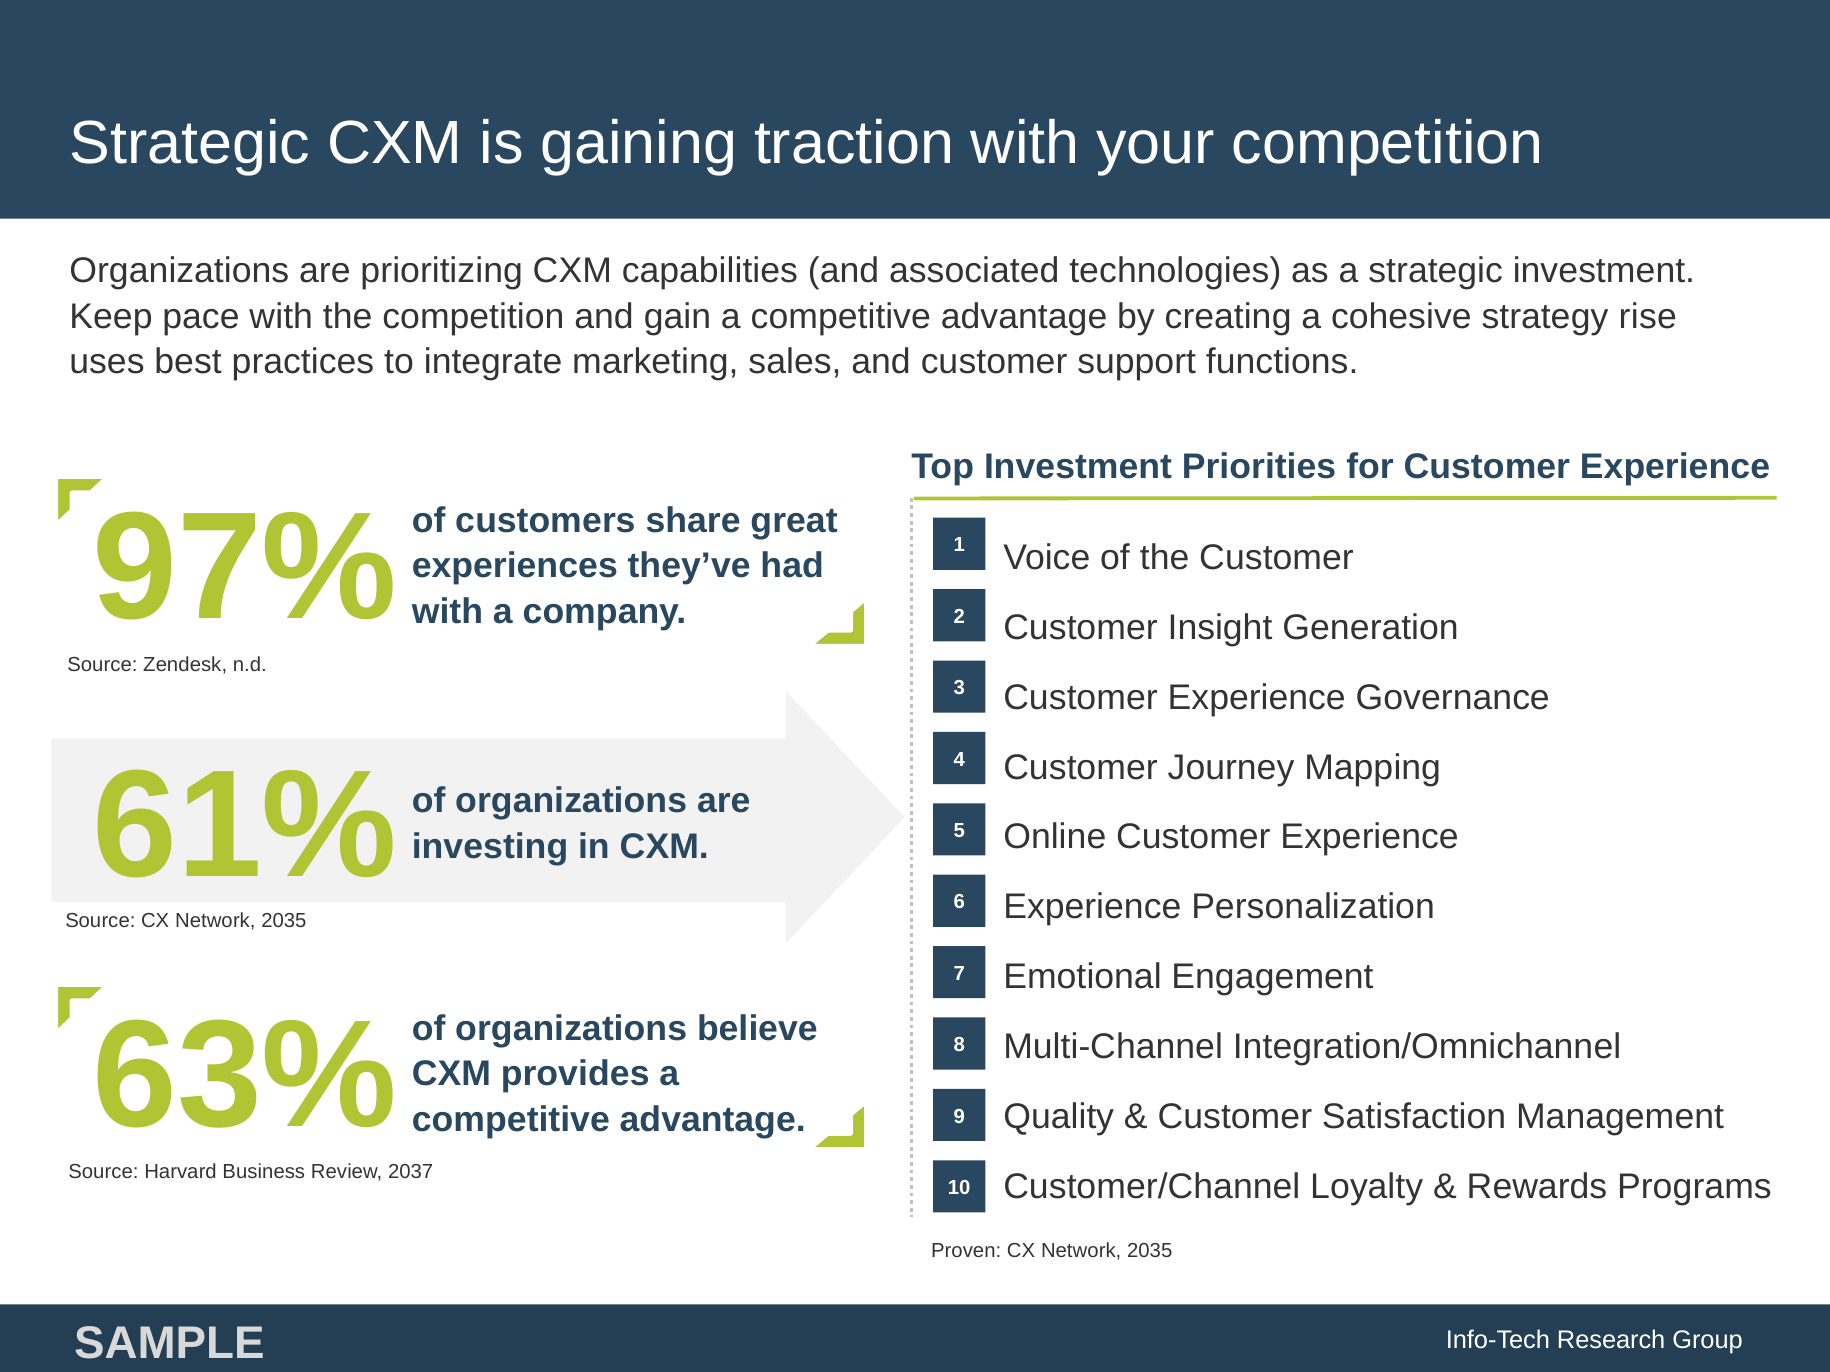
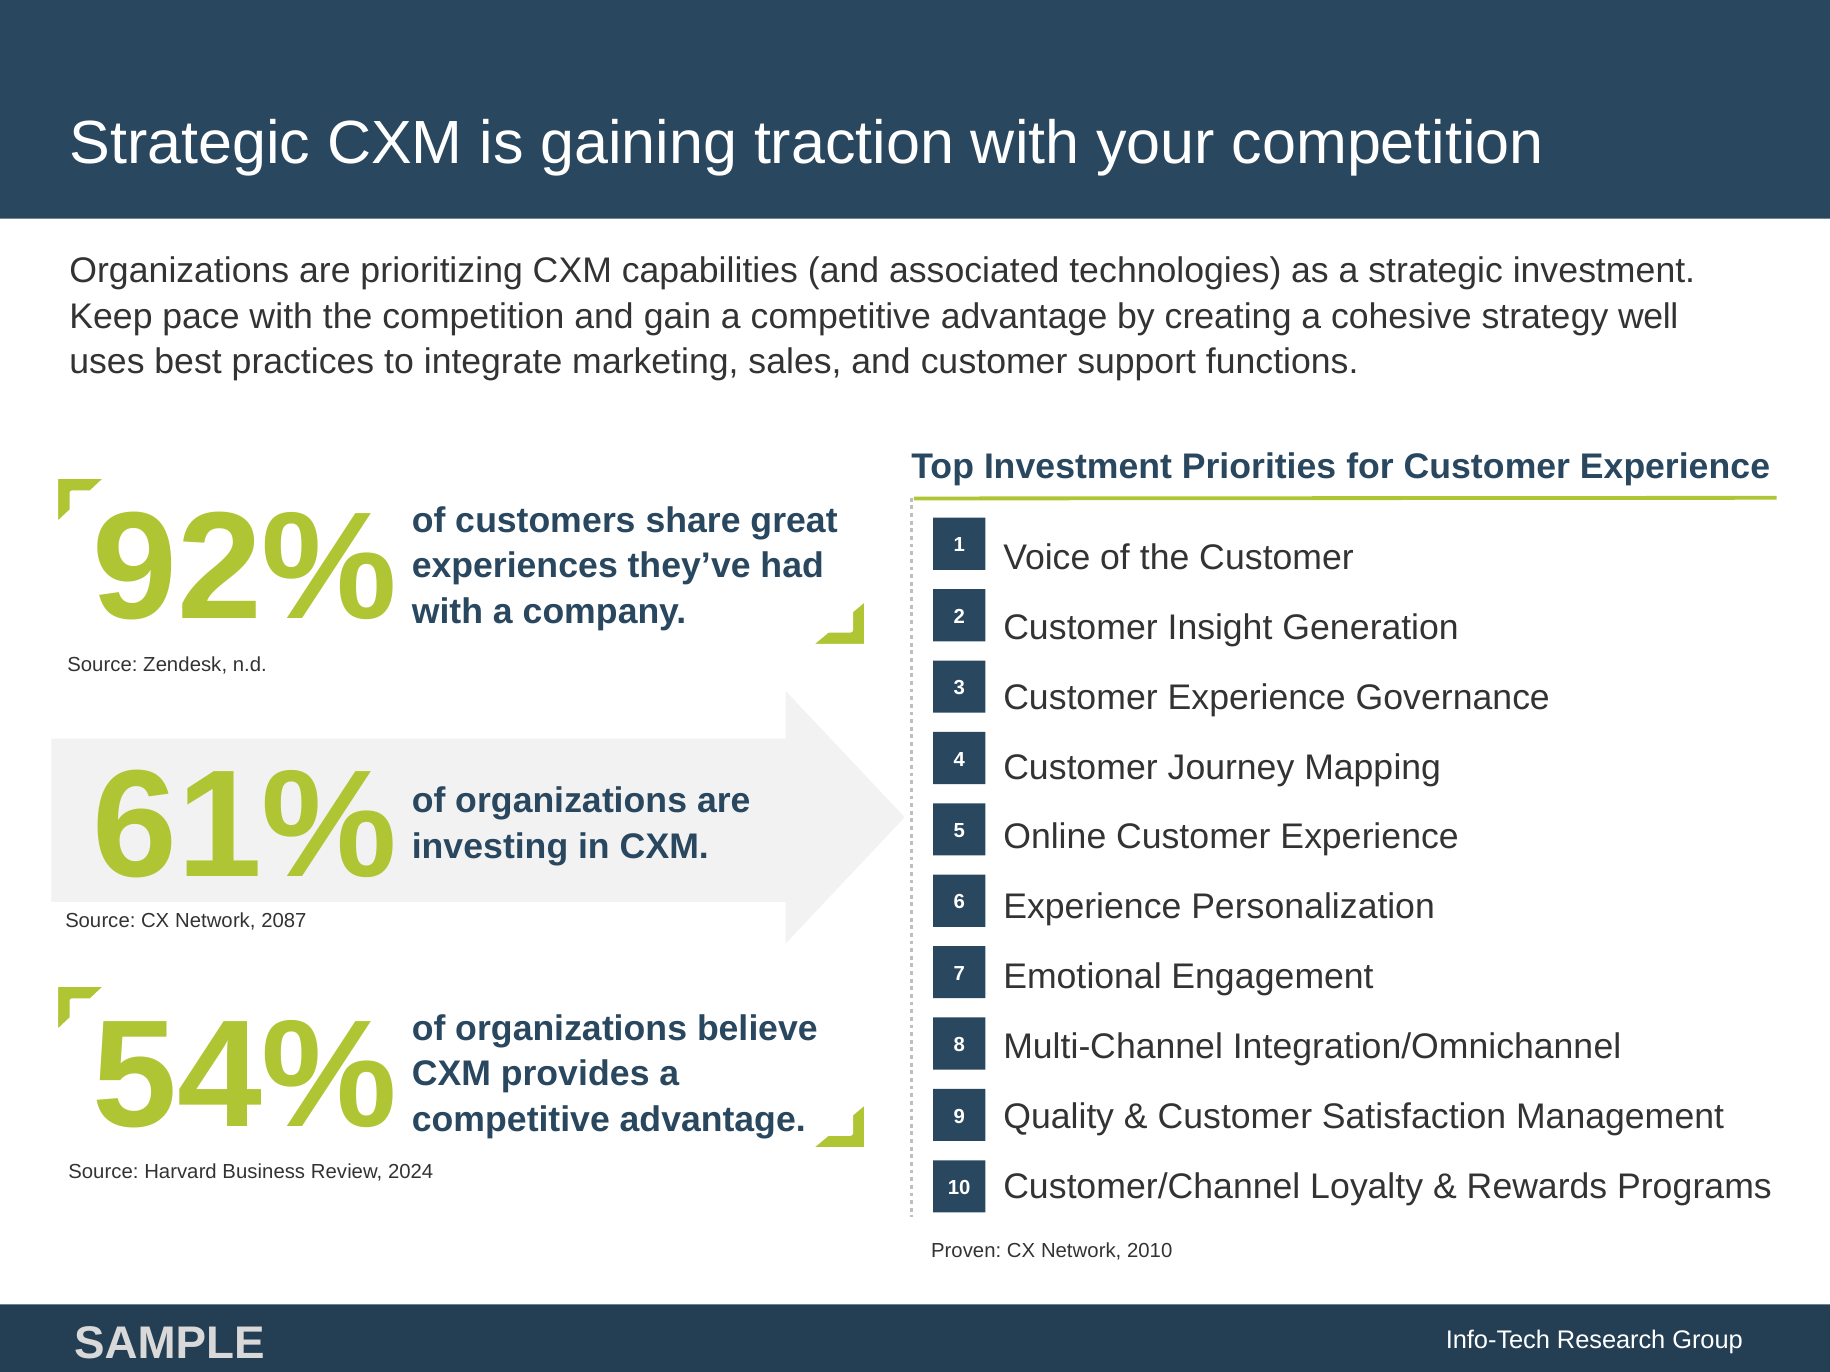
rise: rise -> well
97%: 97% -> 92%
Source CX Network 2035: 2035 -> 2087
63%: 63% -> 54%
2037: 2037 -> 2024
2035 at (1150, 1252): 2035 -> 2010
